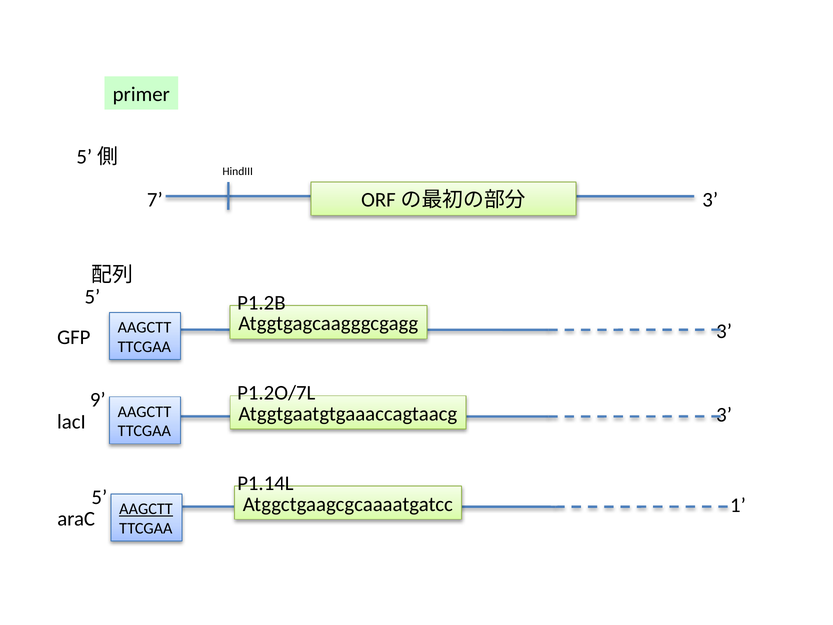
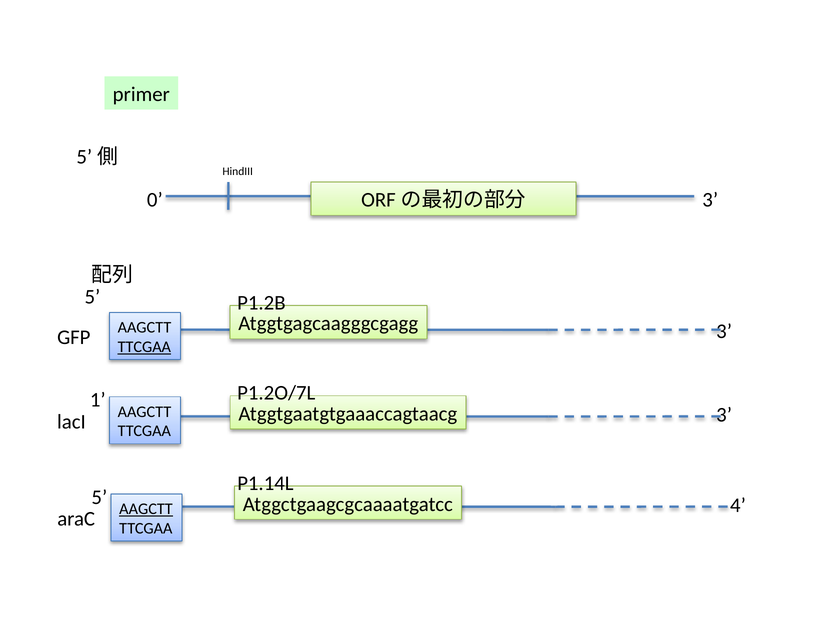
7: 7 -> 0
TTCGAA at (144, 347) underline: none -> present
9: 9 -> 1
1: 1 -> 4
